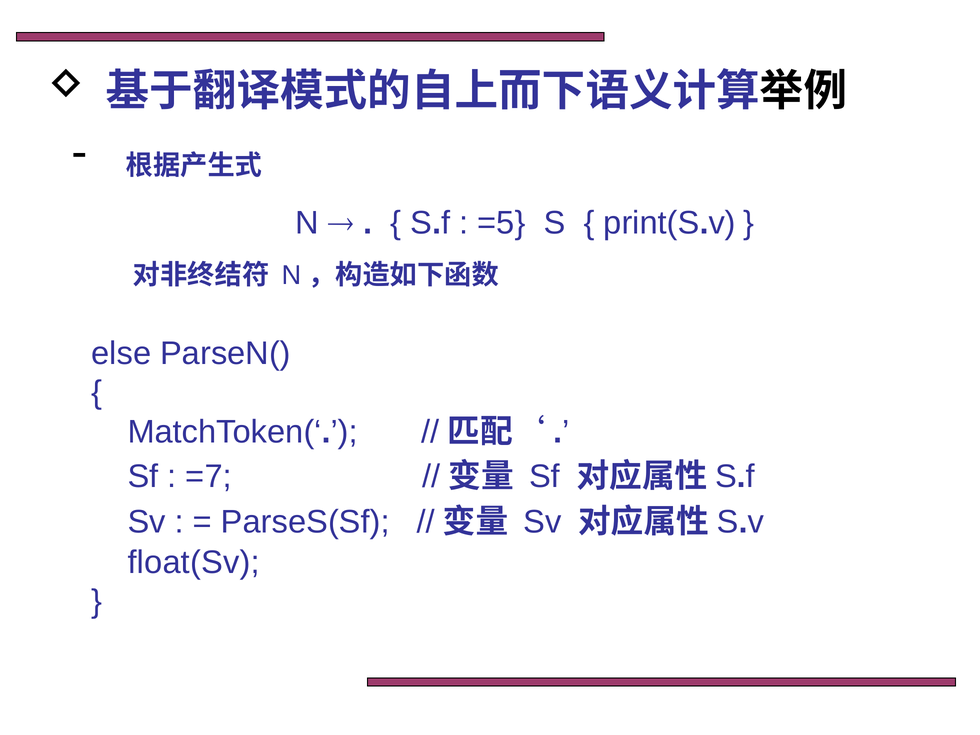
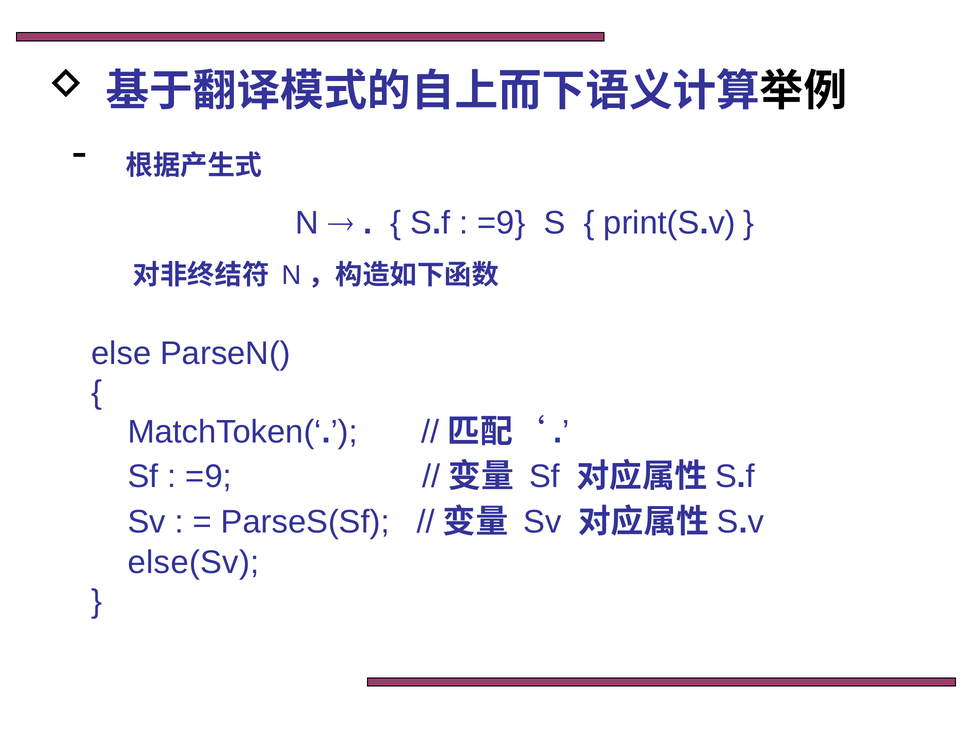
=5 at (501, 223): =5 -> =9
=7 at (209, 476): =7 -> =9
float(Sv: float(Sv -> else(Sv
